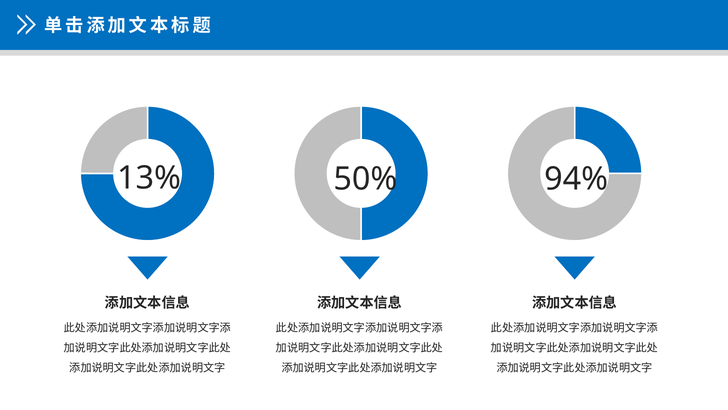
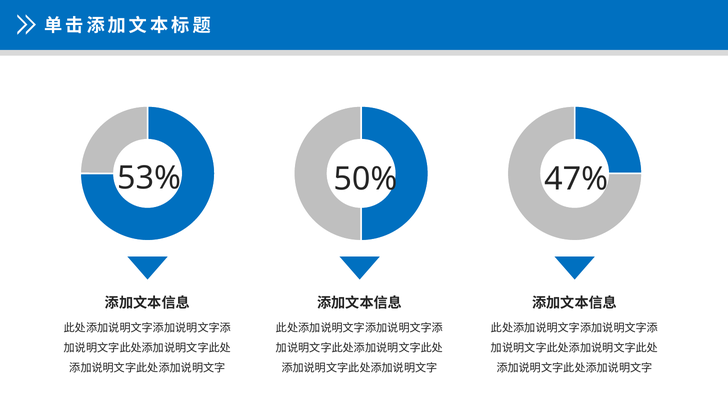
13%: 13% -> 53%
94%: 94% -> 47%
